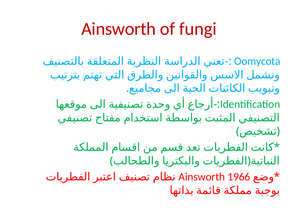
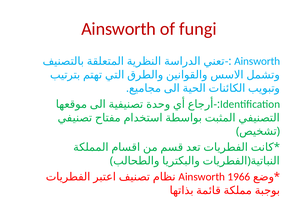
Oomycota at (257, 61): Oomycota -> Ainsworth
